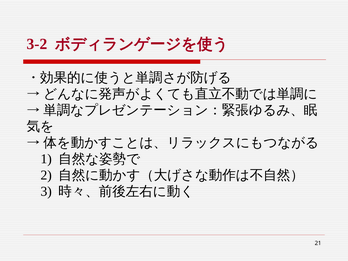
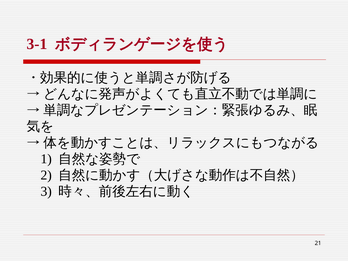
3-2: 3-2 -> 3-1
